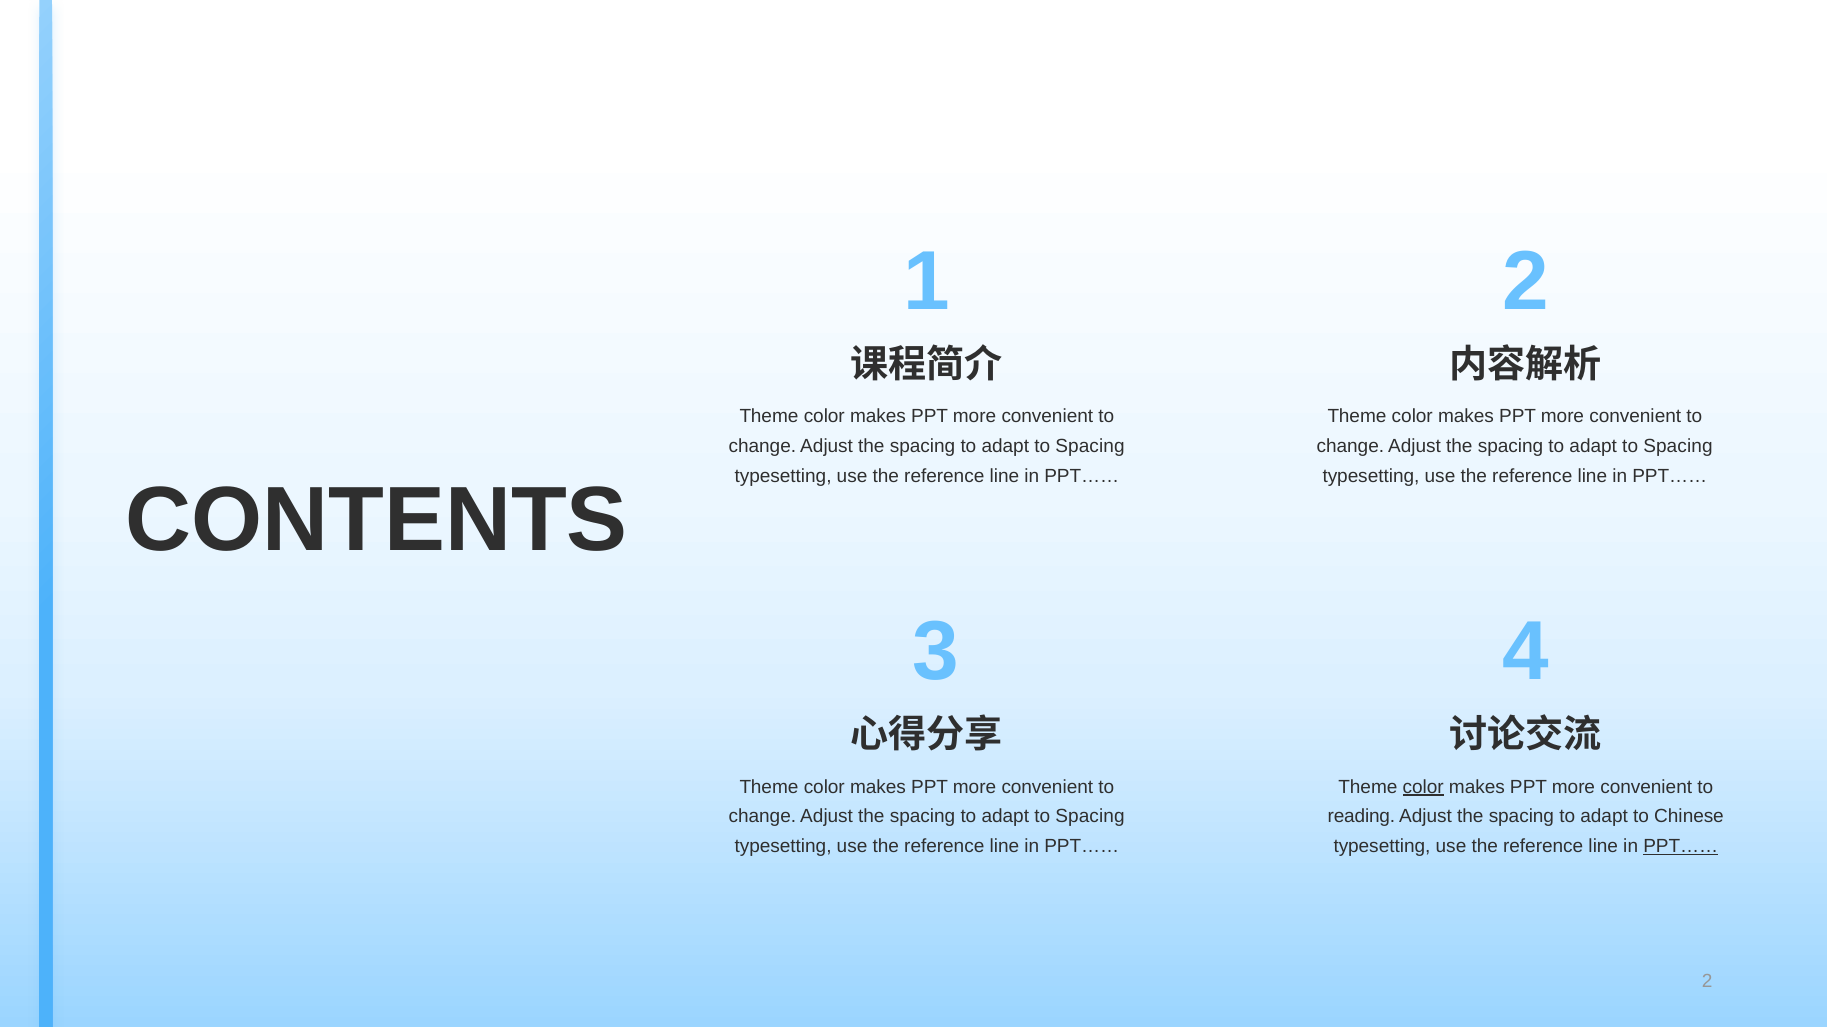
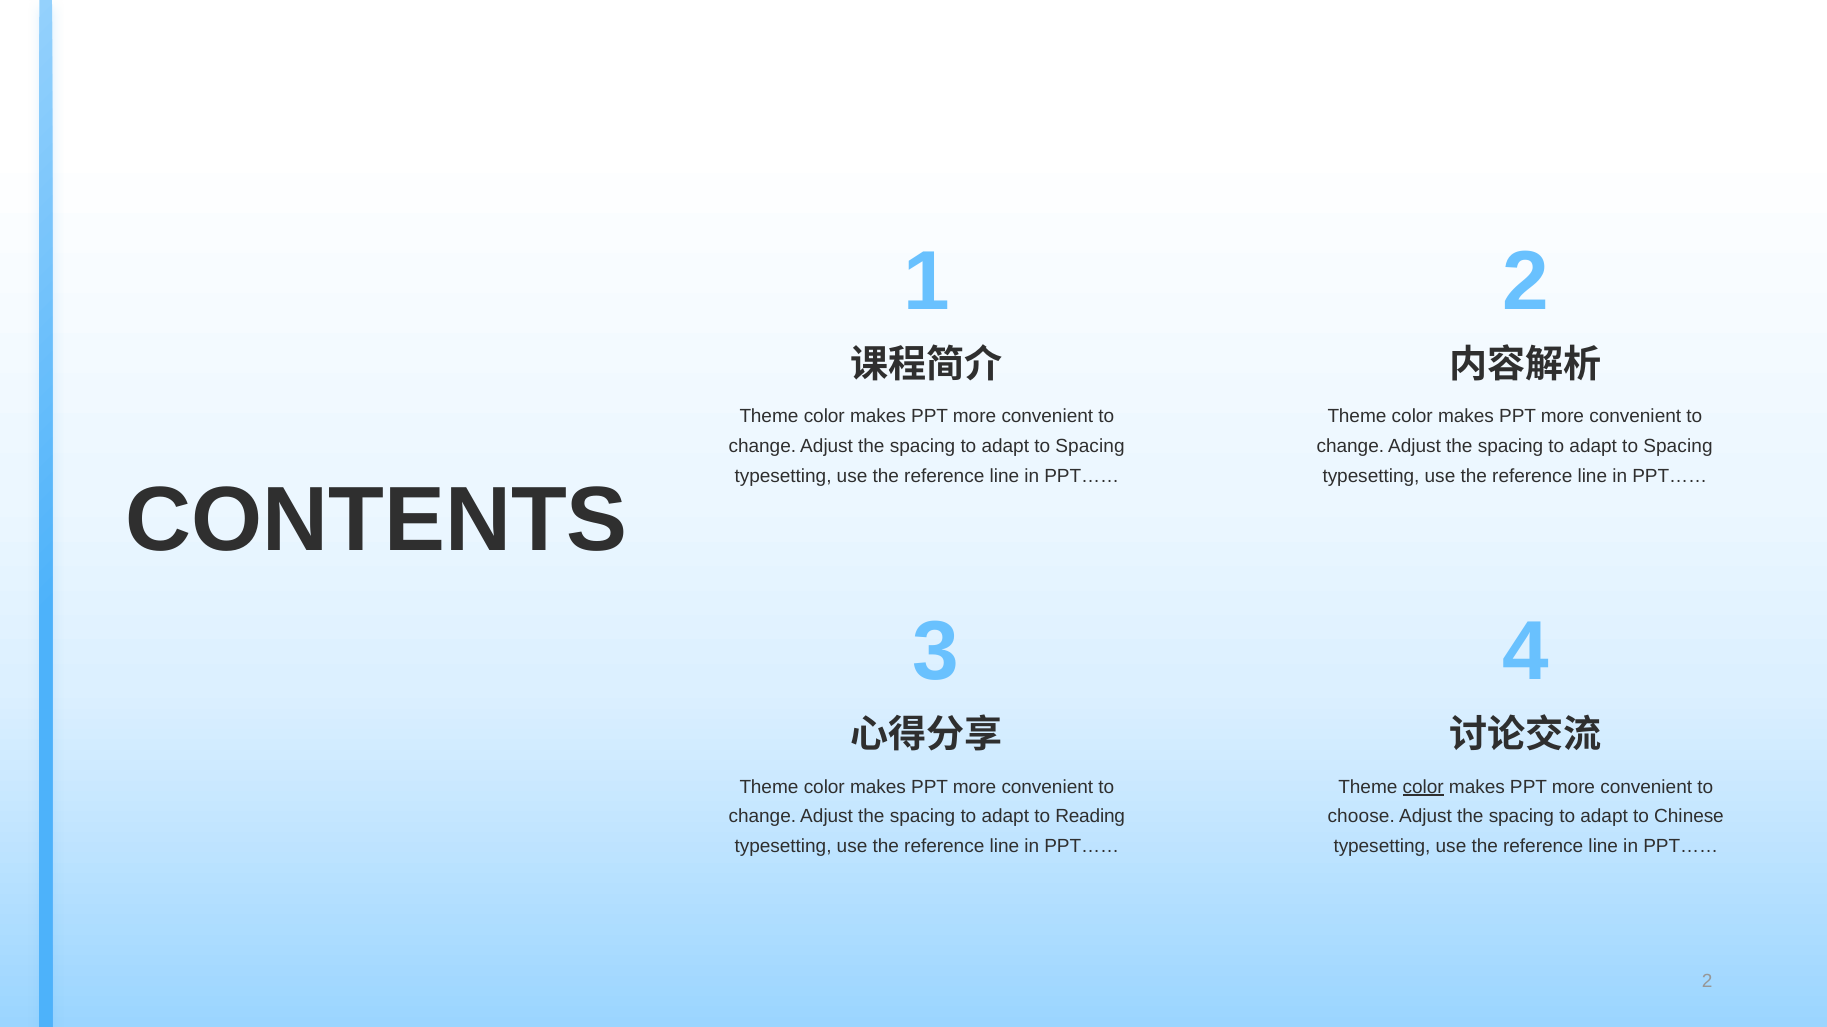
Spacing at (1090, 817): Spacing -> Reading
reading: reading -> choose
PPT…… at (1681, 847) underline: present -> none
